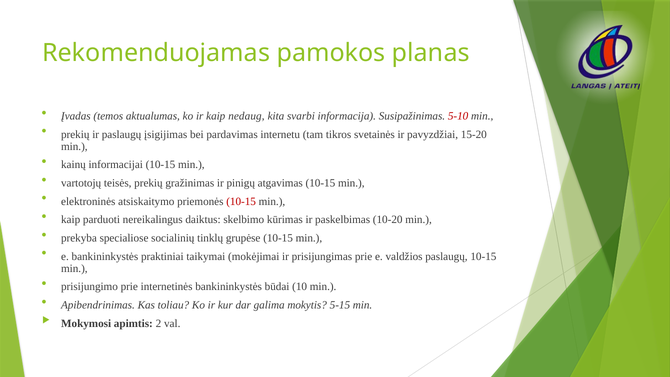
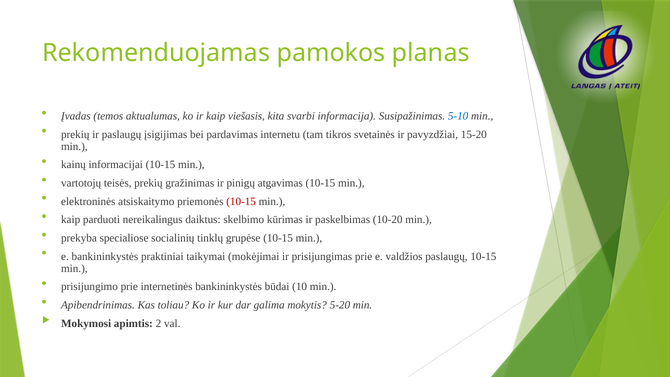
nedaug: nedaug -> viešasis
5-10 colour: red -> blue
5-15: 5-15 -> 5-20
